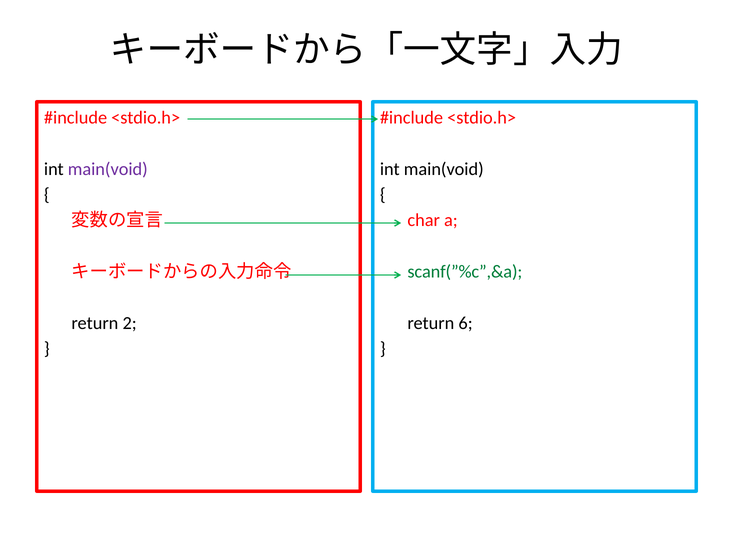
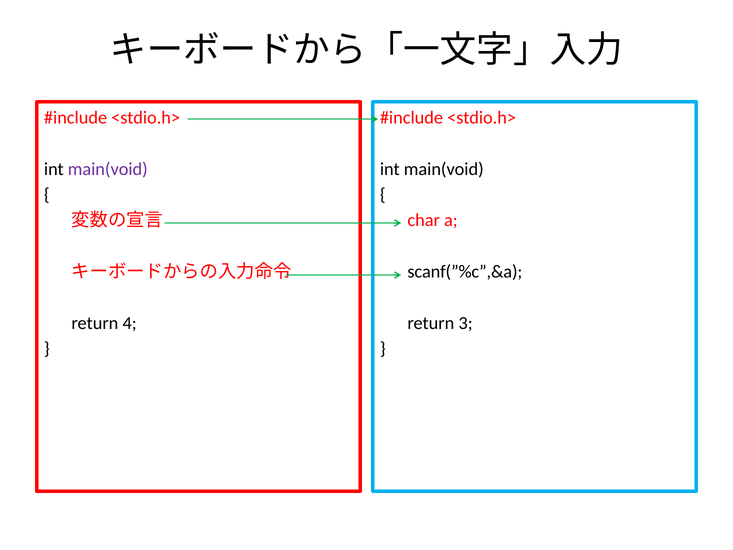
scanf(”%c”,&a colour: green -> black
2: 2 -> 4
6: 6 -> 3
